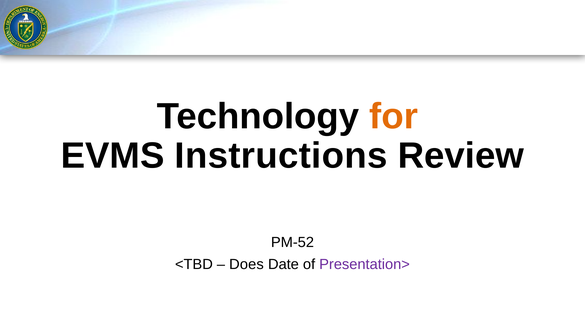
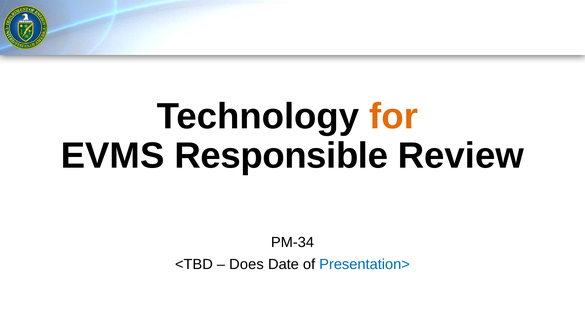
Instructions: Instructions -> Responsible
PM-52: PM-52 -> PM-34
Presentation> colour: purple -> blue
